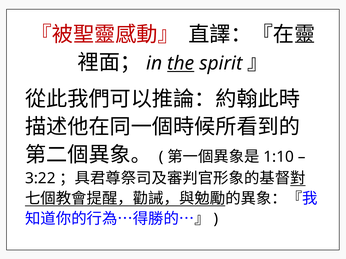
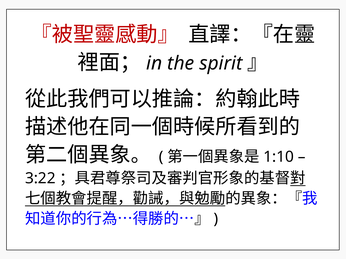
the underline: present -> none
